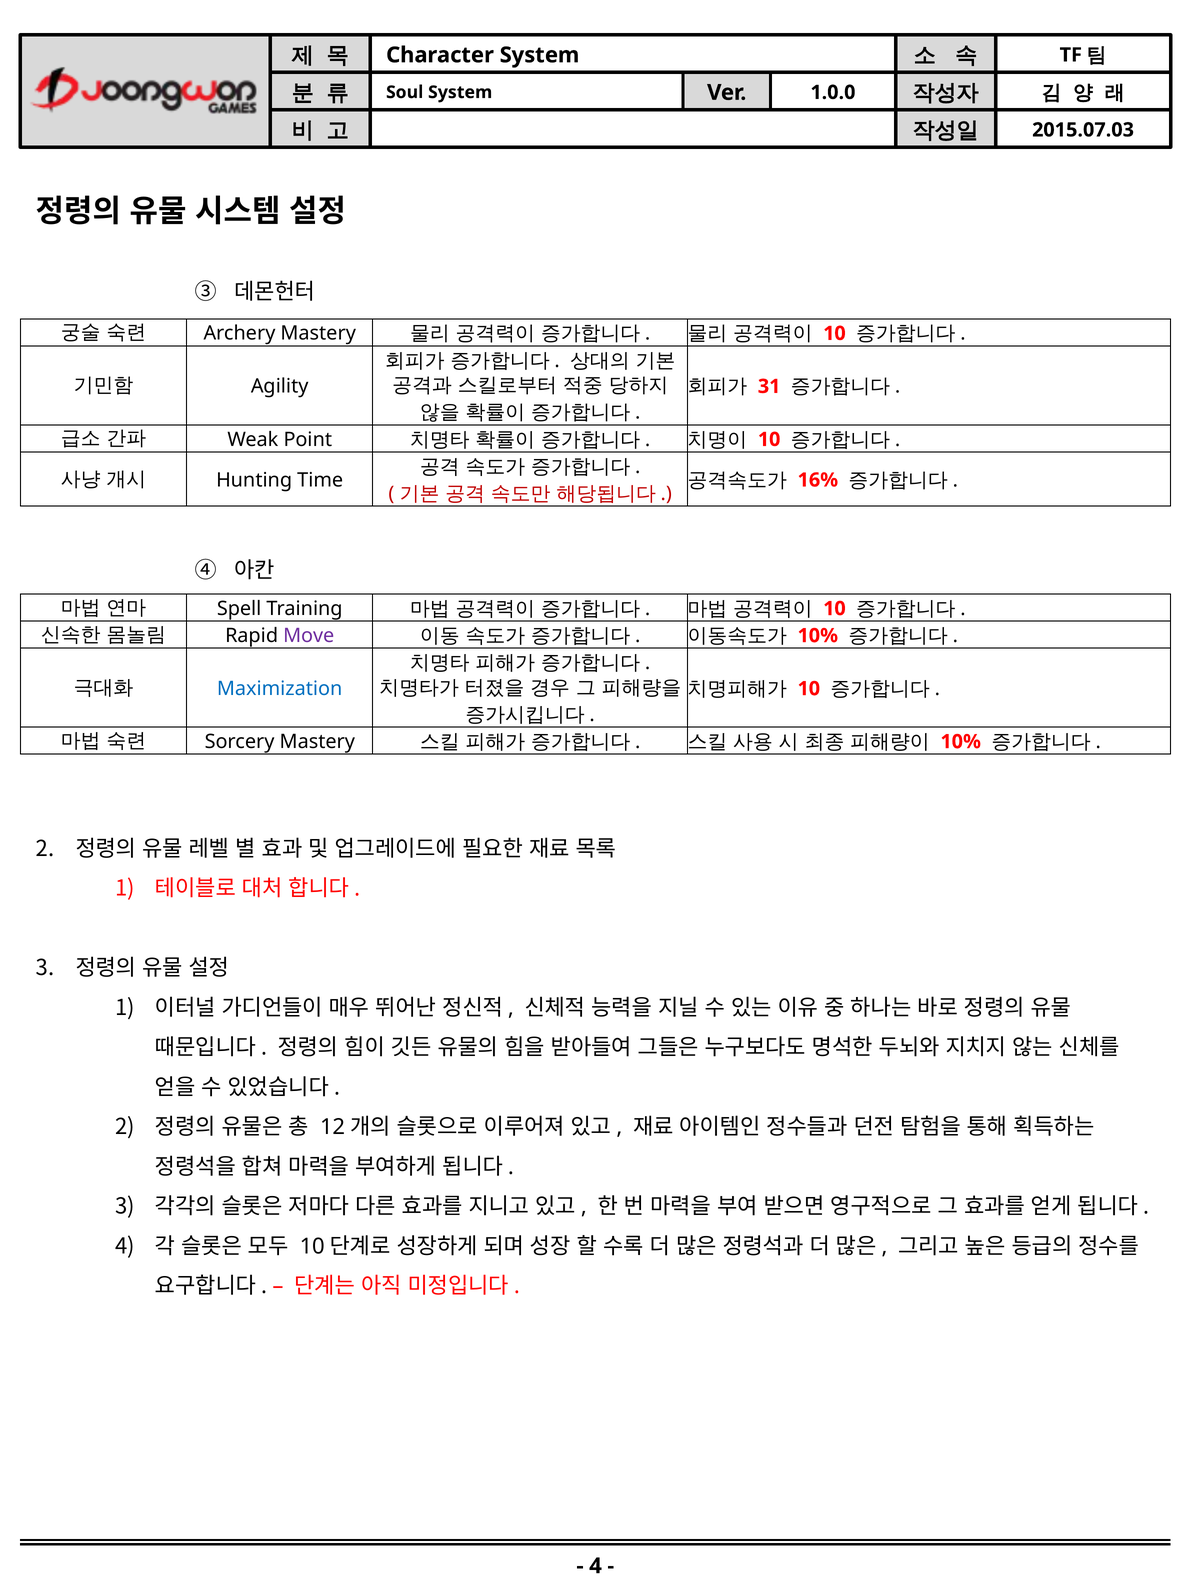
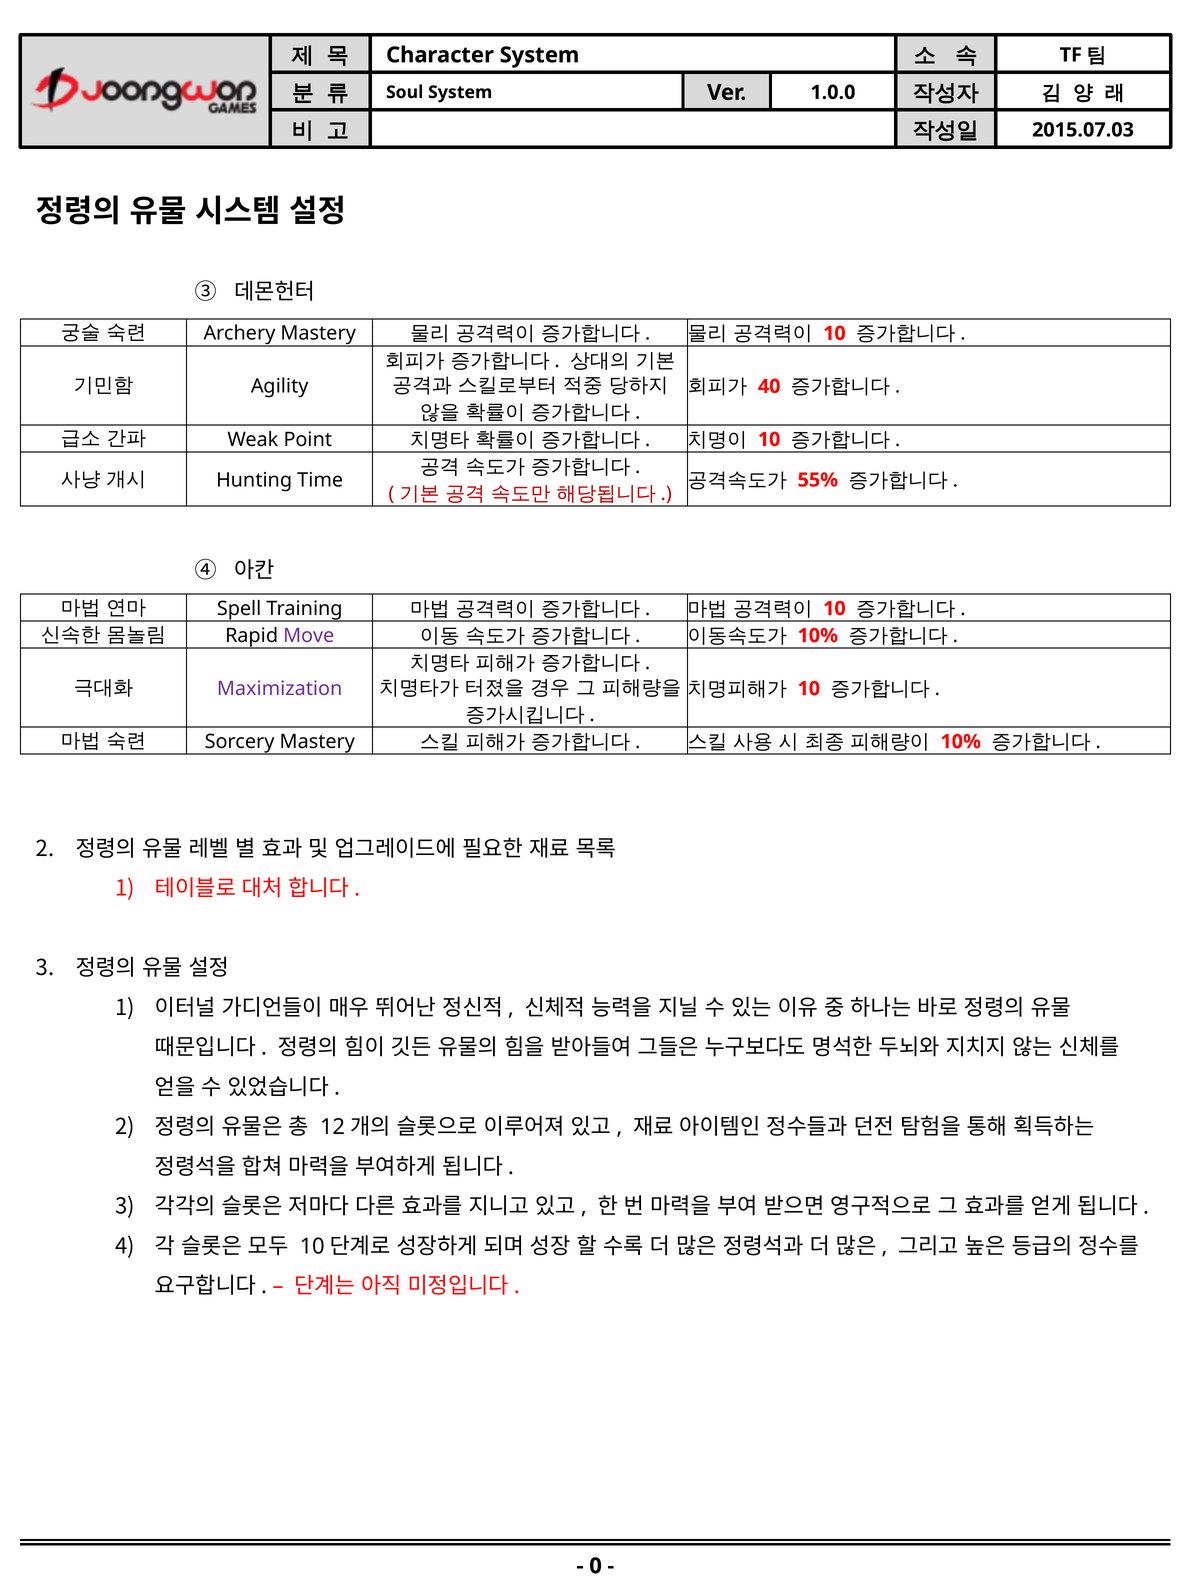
31: 31 -> 40
16%: 16% -> 55%
Maximization colour: blue -> purple
4 at (596, 1566): 4 -> 0
